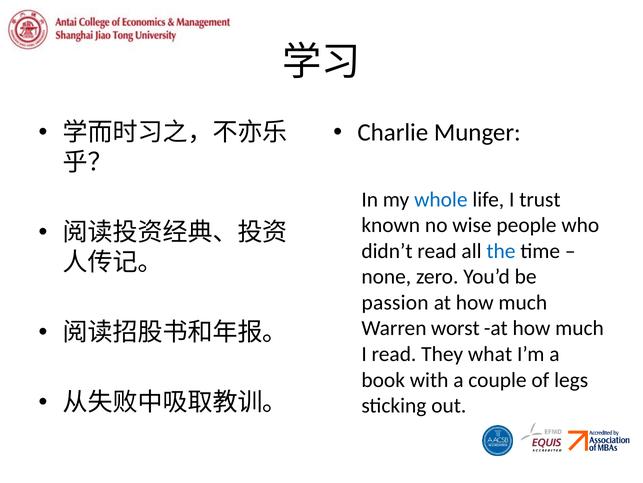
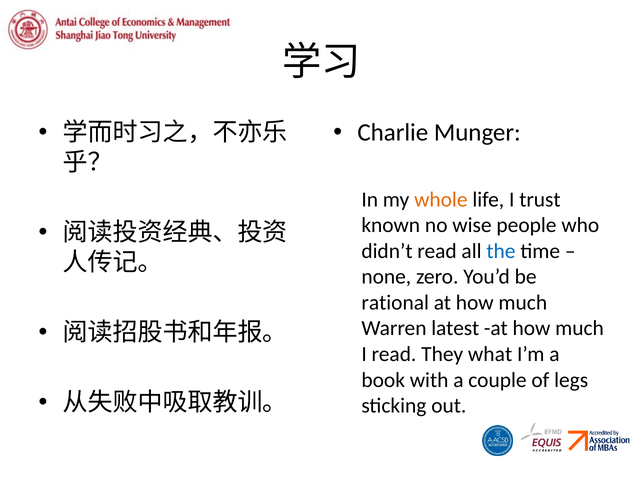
whole colour: blue -> orange
passion: passion -> rational
worst: worst -> latest
